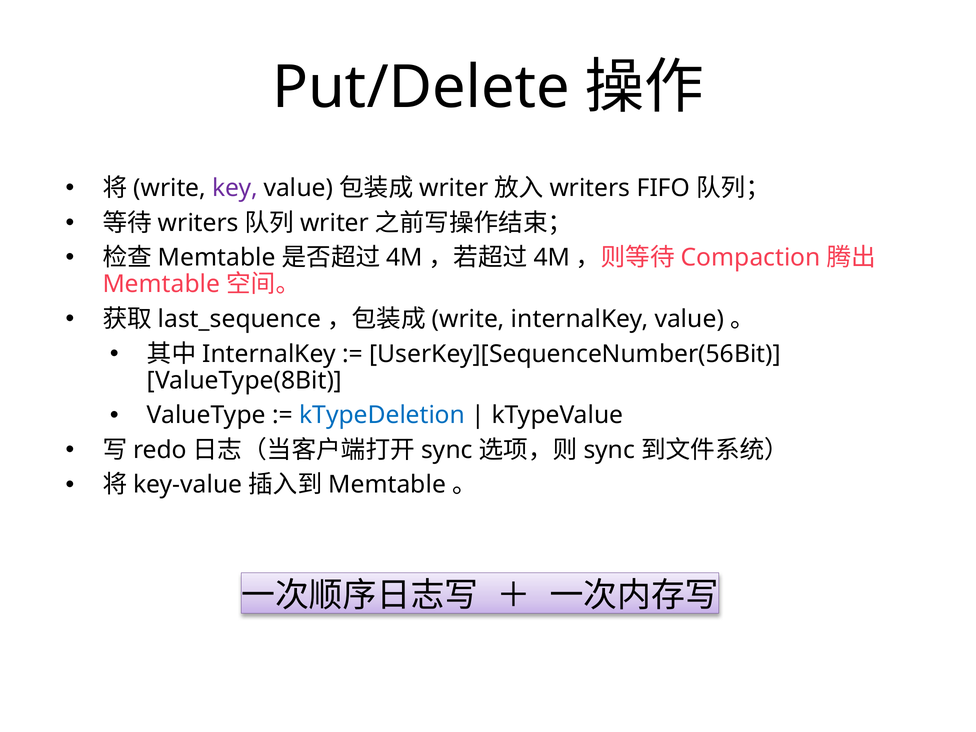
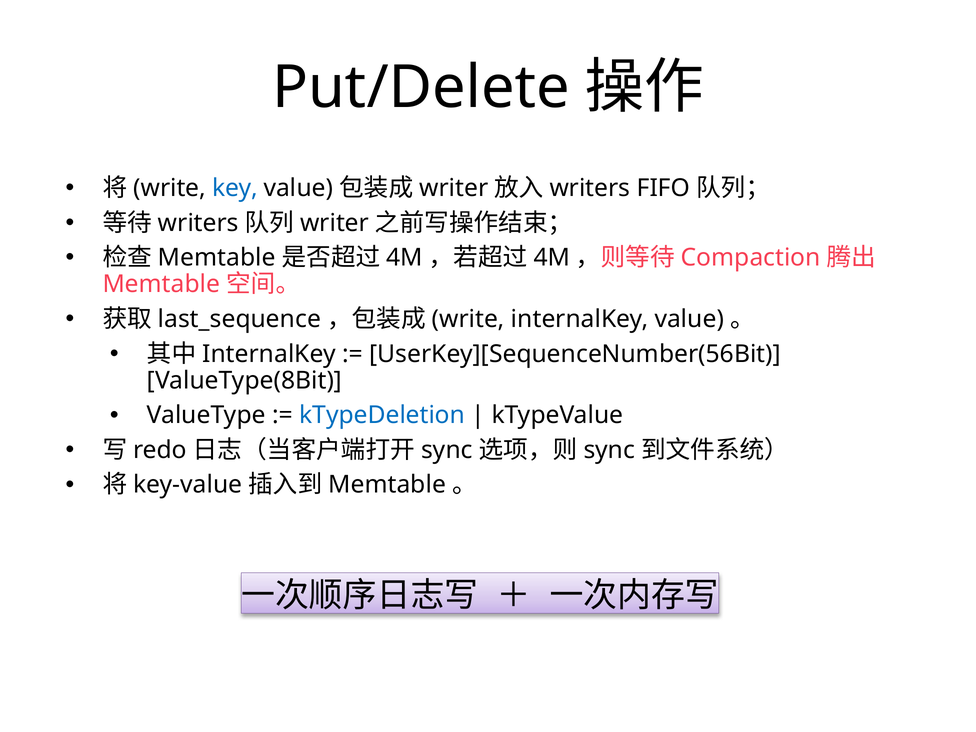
key colour: purple -> blue
